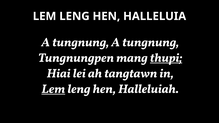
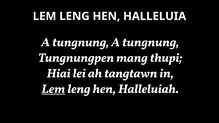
thupi underline: present -> none
